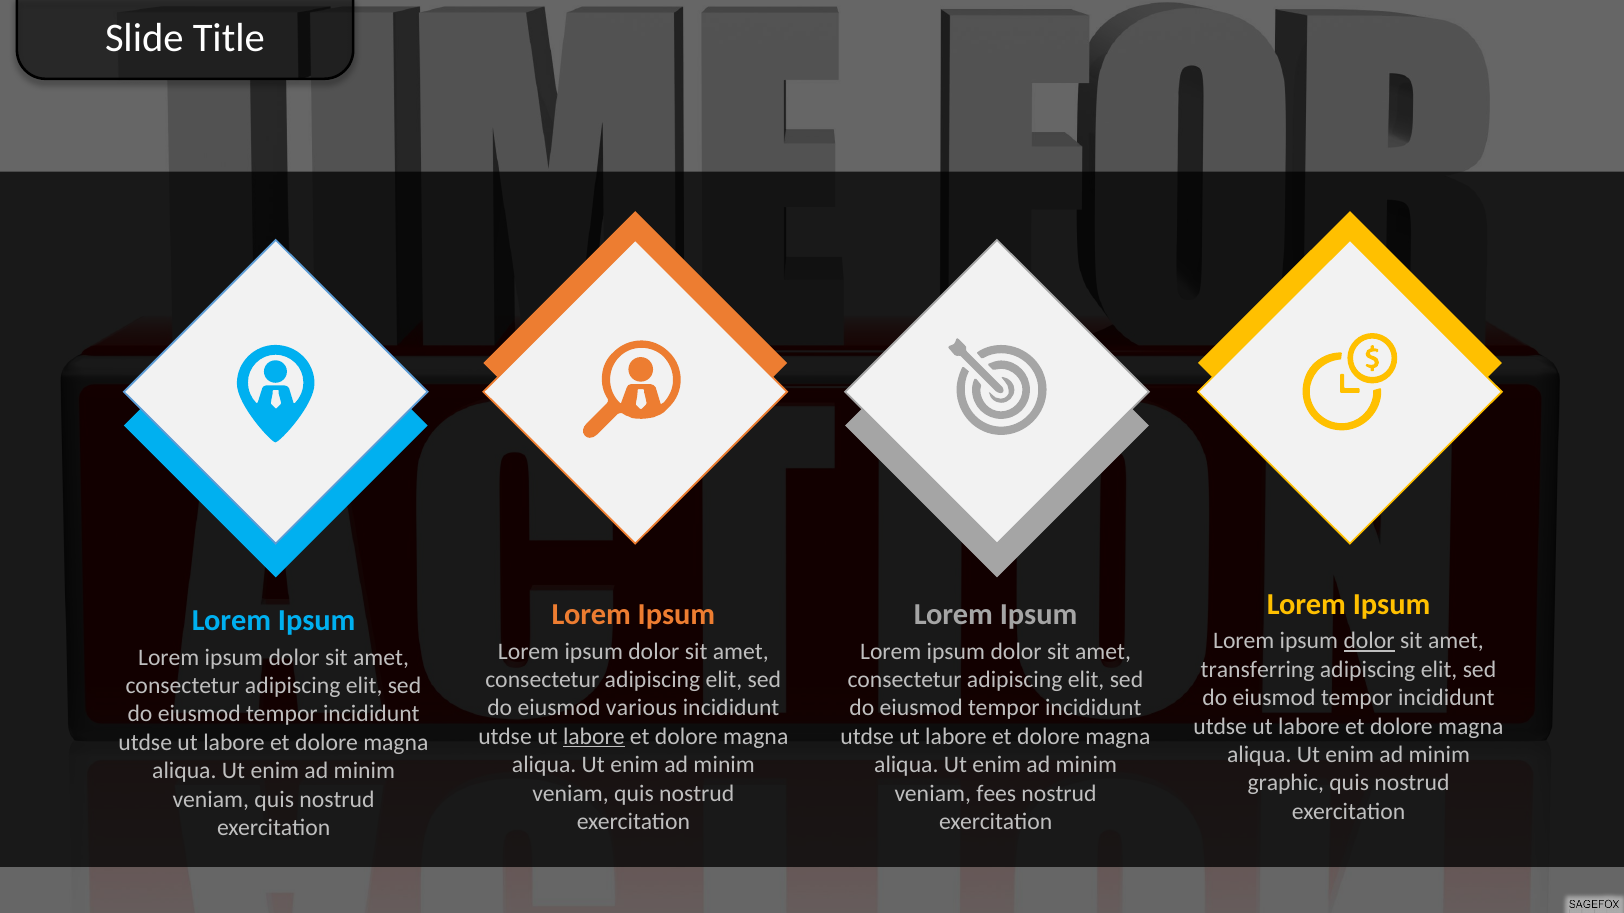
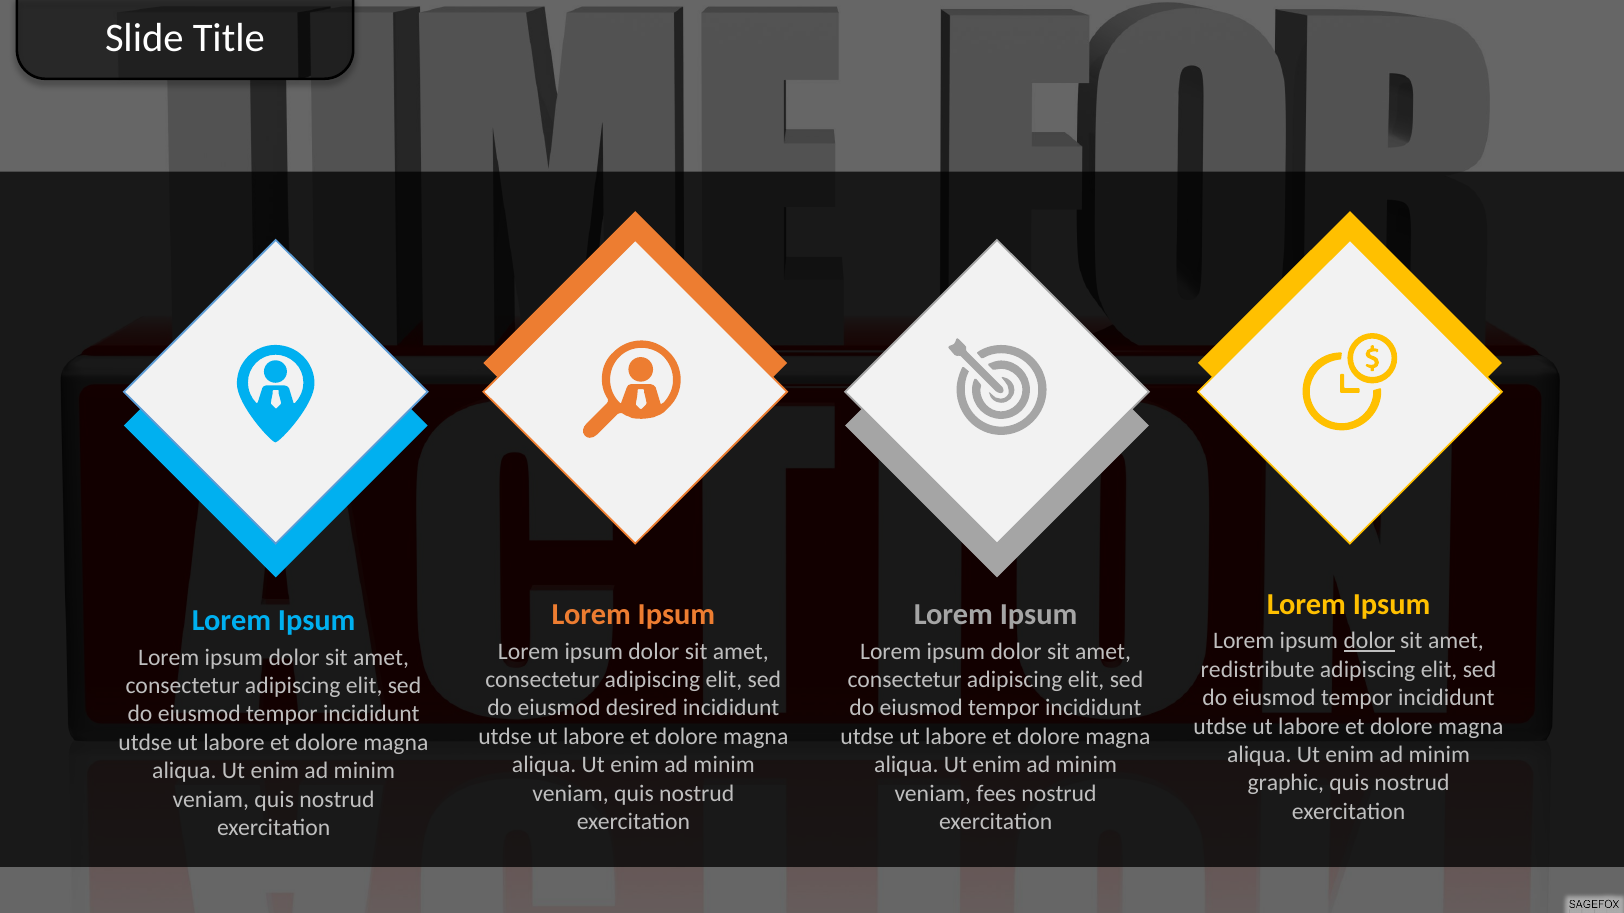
transferring: transferring -> redistribute
various: various -> desired
labore at (594, 737) underline: present -> none
